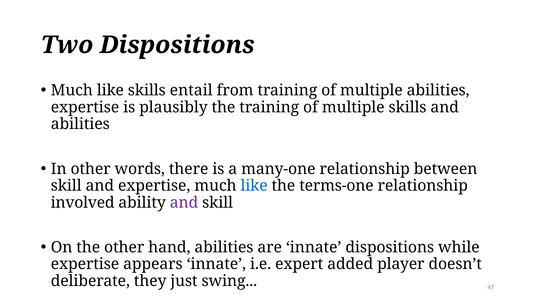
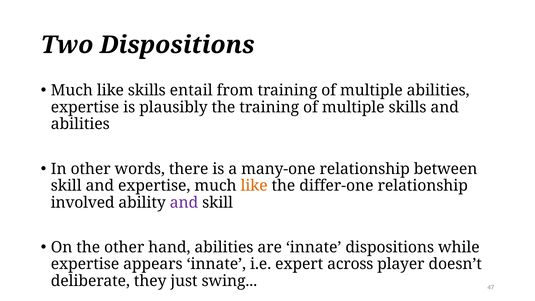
like at (254, 186) colour: blue -> orange
terms-one: terms-one -> differ-one
added: added -> across
